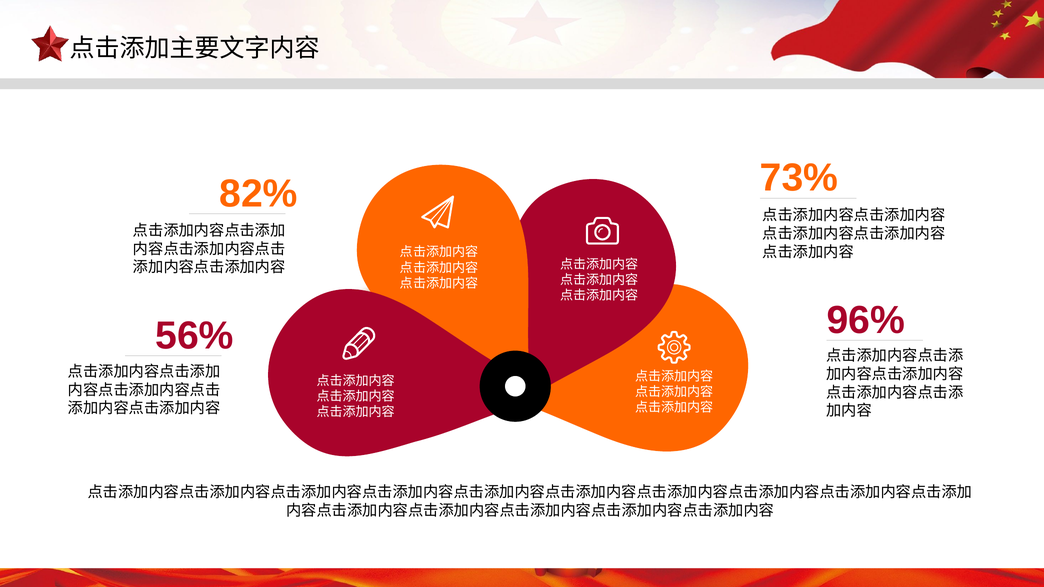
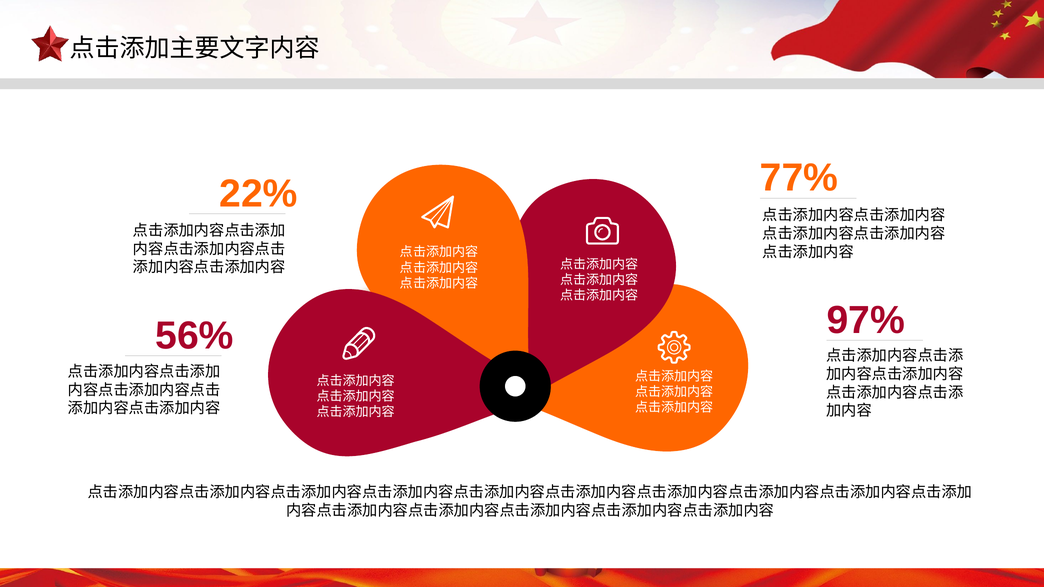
73%: 73% -> 77%
82%: 82% -> 22%
96%: 96% -> 97%
